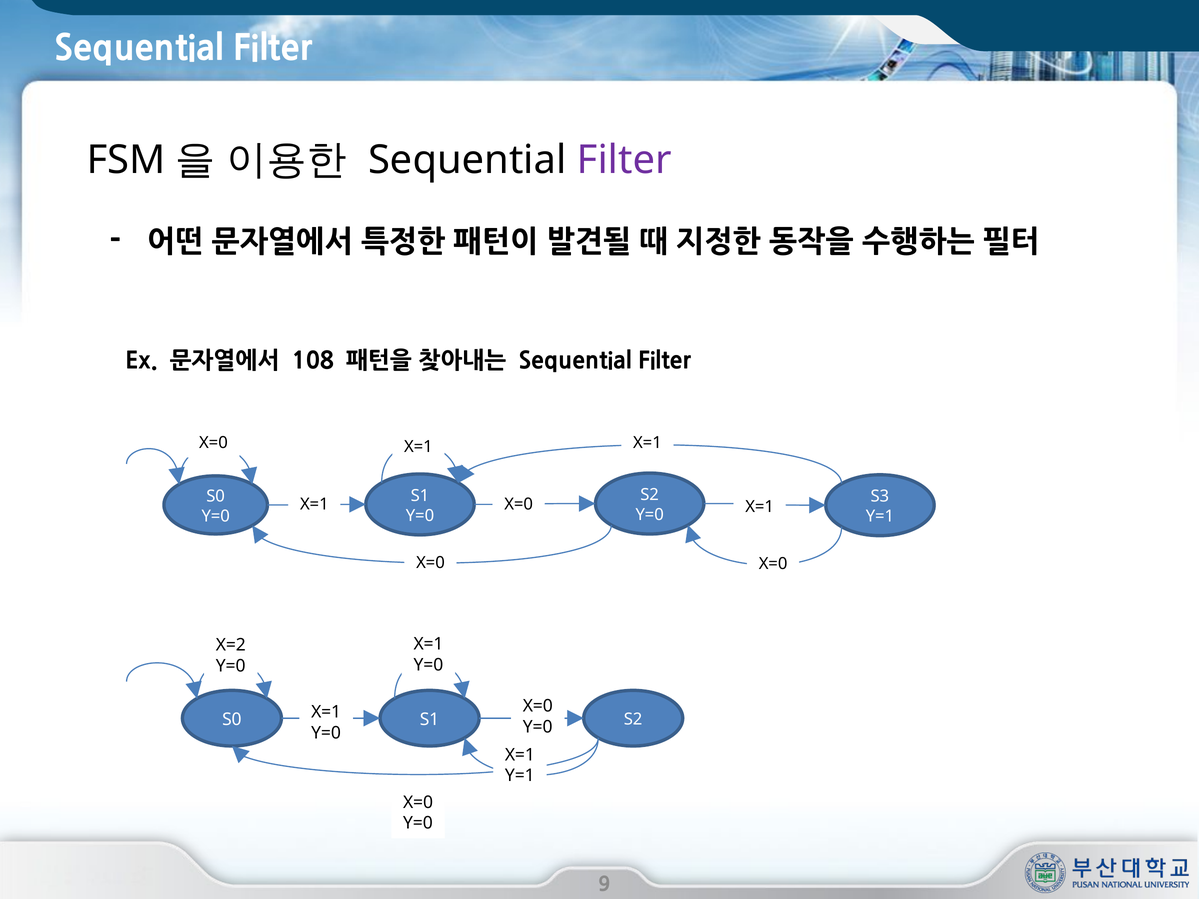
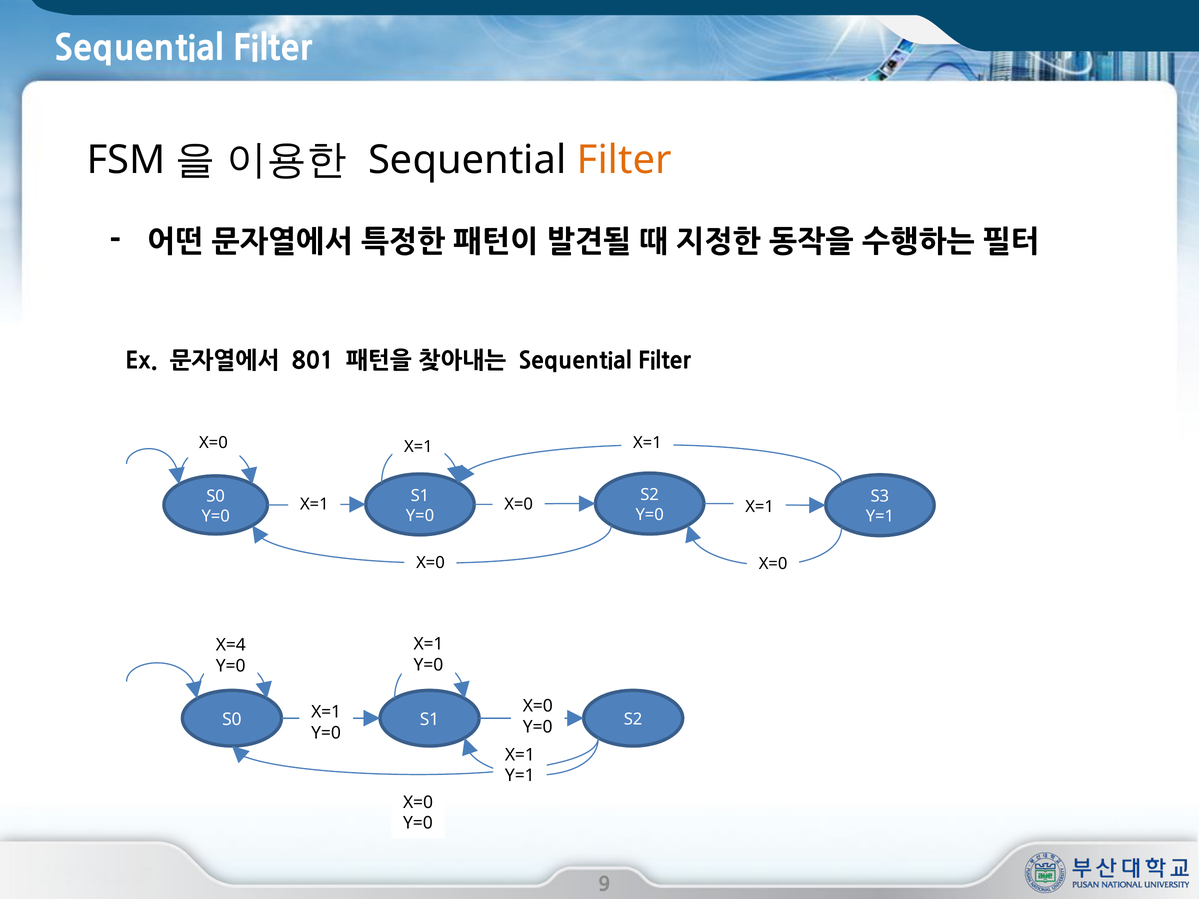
Filter at (624, 160) colour: purple -> orange
108: 108 -> 801
X=2: X=2 -> X=4
